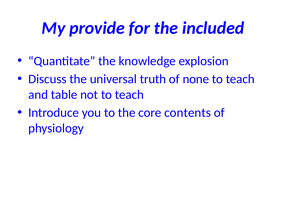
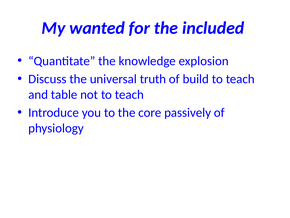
provide: provide -> wanted
none: none -> build
contents: contents -> passively
